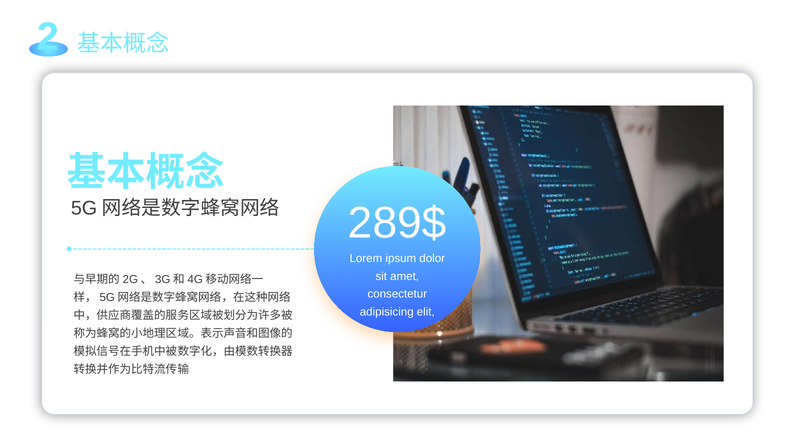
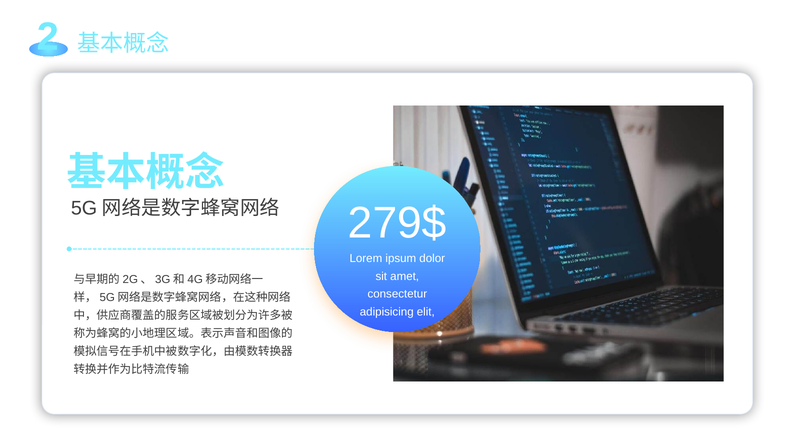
289$: 289$ -> 279$
